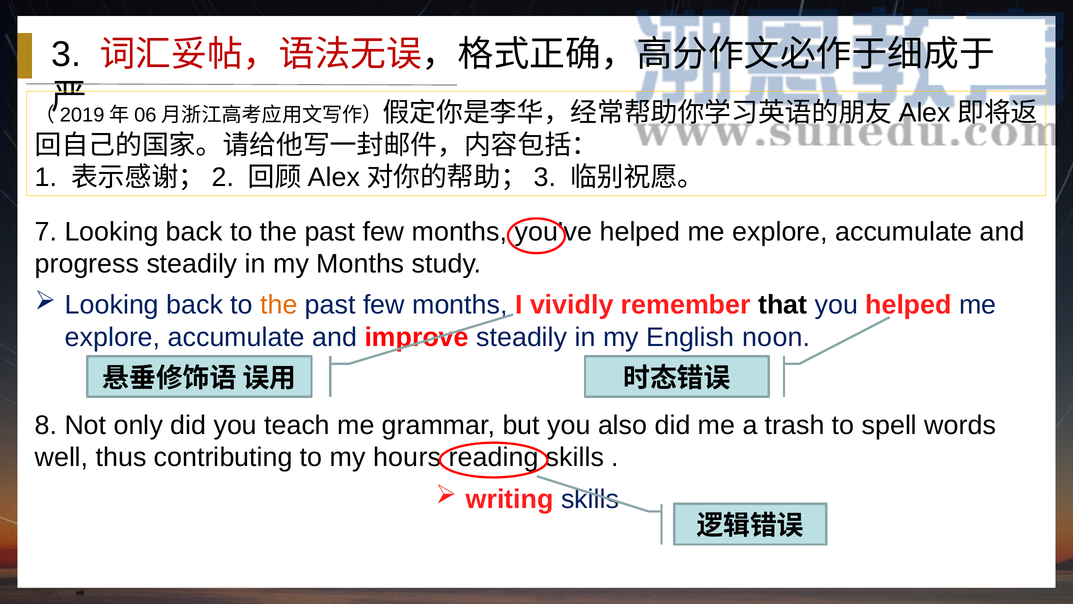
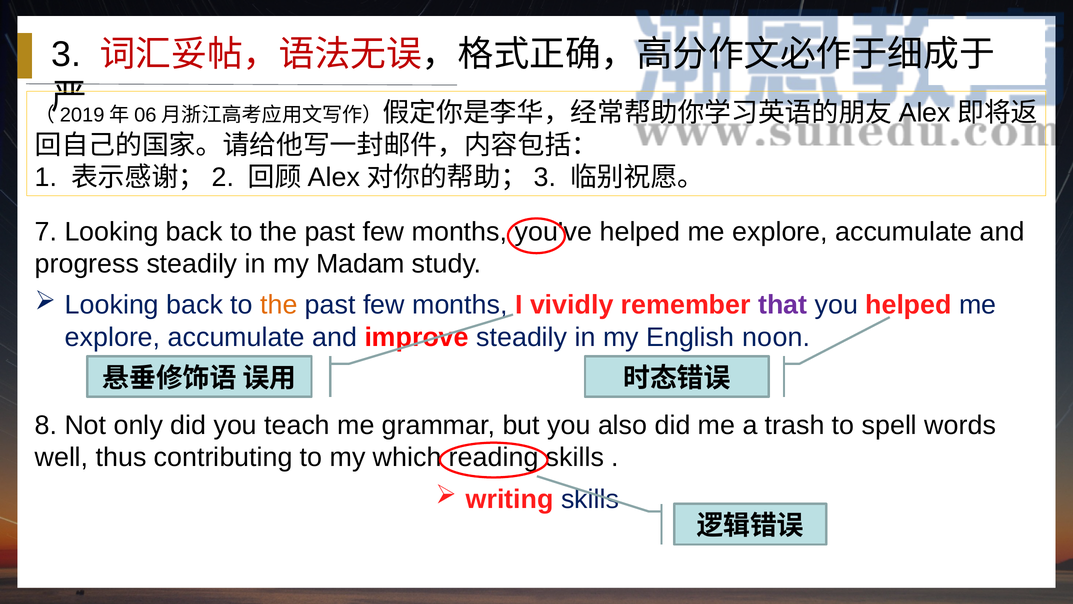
my Months: Months -> Madam
that colour: black -> purple
hours: hours -> which
